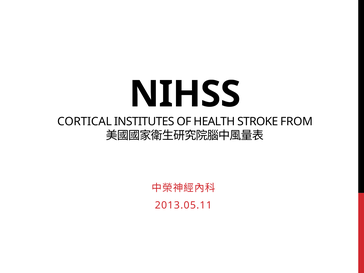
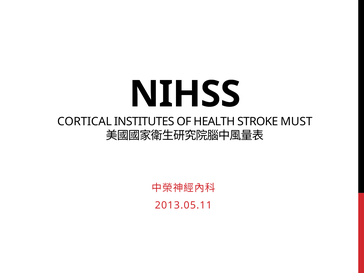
FROM: FROM -> MUST
